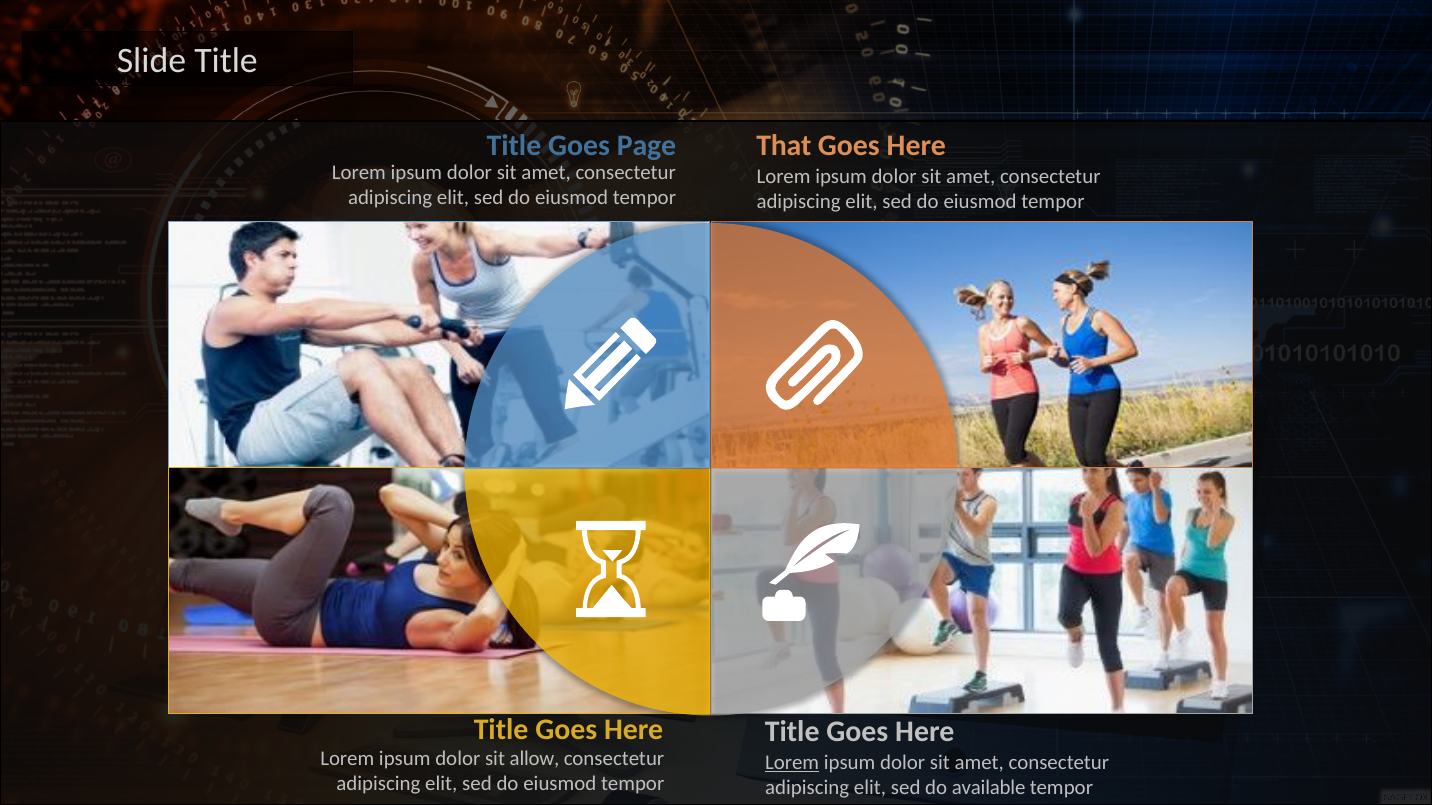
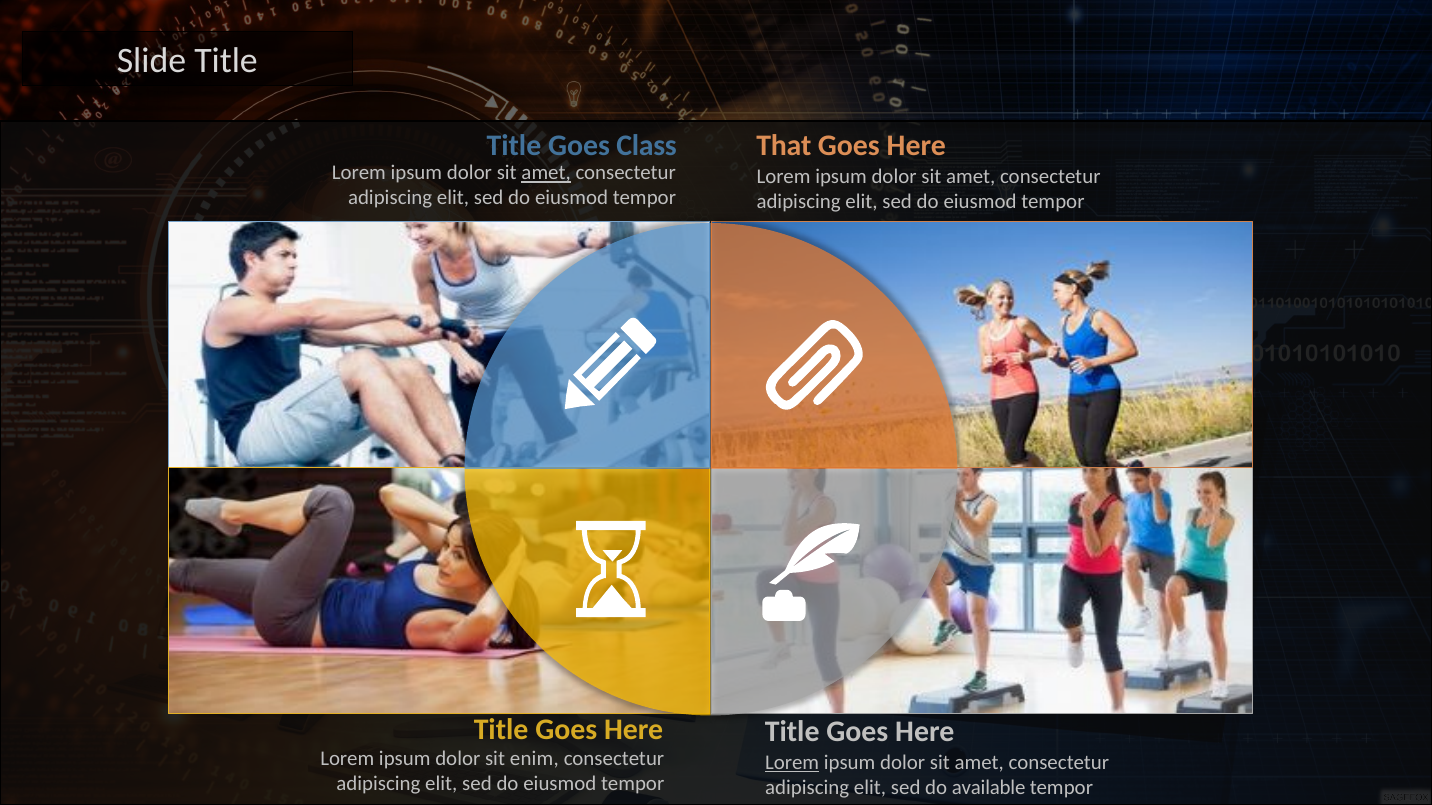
Page: Page -> Class
amet at (546, 173) underline: none -> present
allow: allow -> enim
